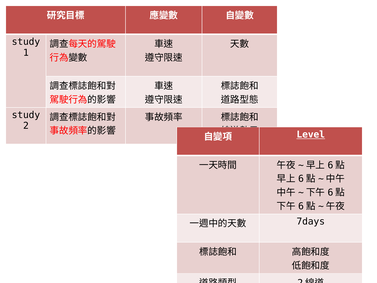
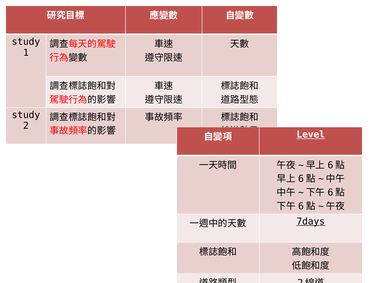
7days underline: none -> present
